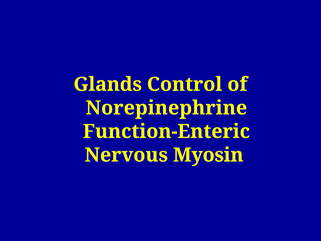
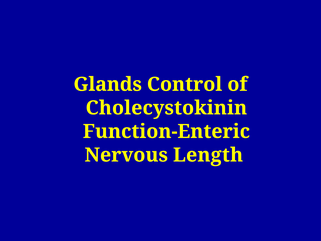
Norepinephrine: Norepinephrine -> Cholecystokinin
Myosin: Myosin -> Length
